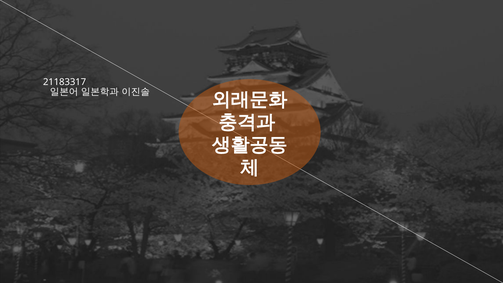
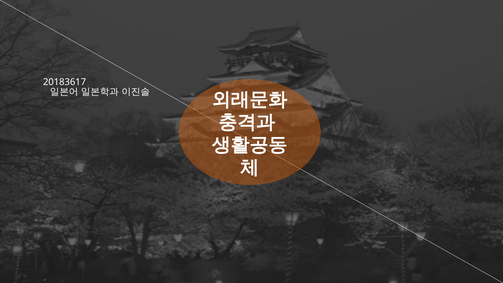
21183317: 21183317 -> 20183617
